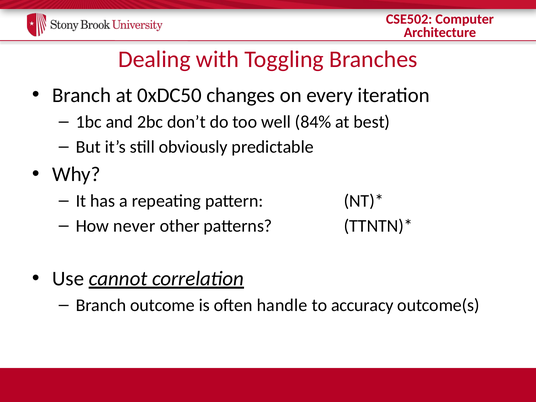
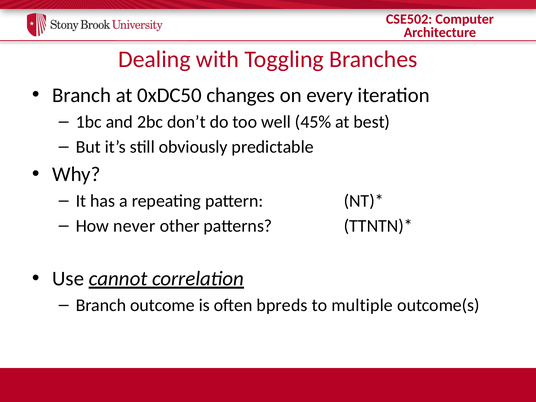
84%: 84% -> 45%
handle: handle -> bpreds
accuracy: accuracy -> multiple
